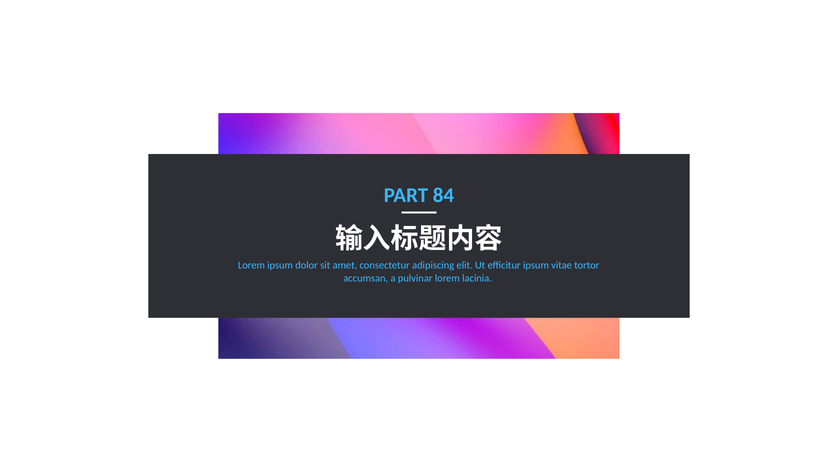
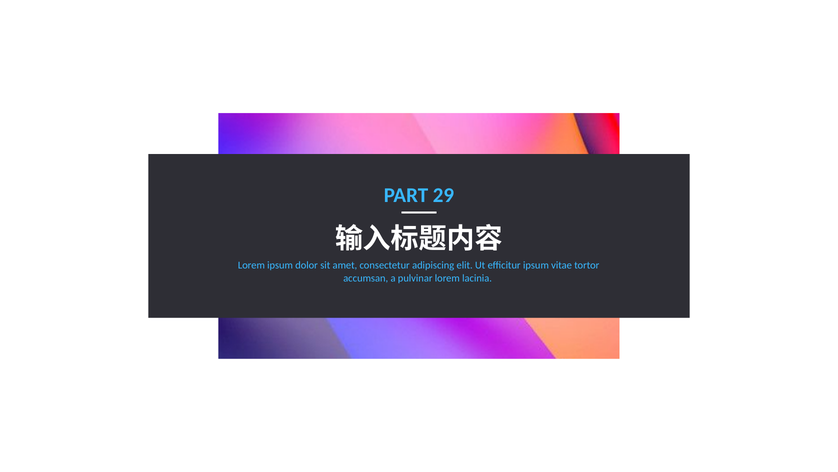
84: 84 -> 29
